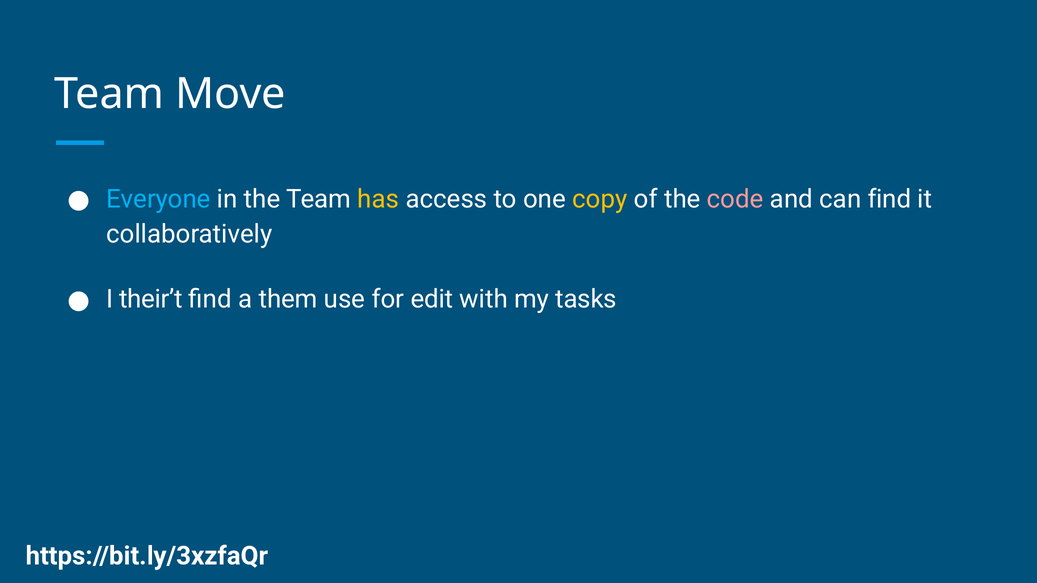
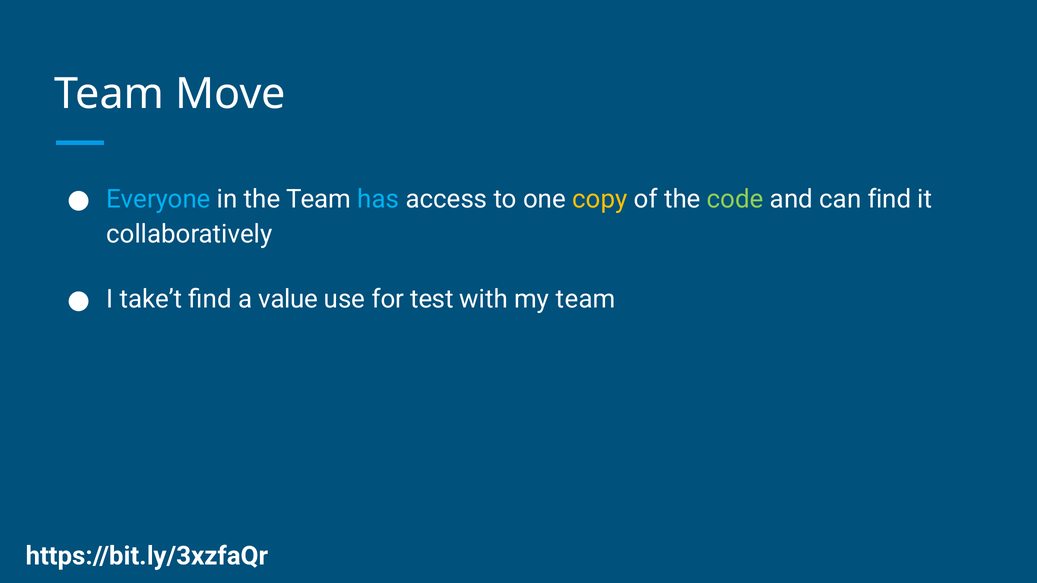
has colour: yellow -> light blue
code colour: pink -> light green
their’t: their’t -> take’t
them: them -> value
edit: edit -> test
my tasks: tasks -> team
